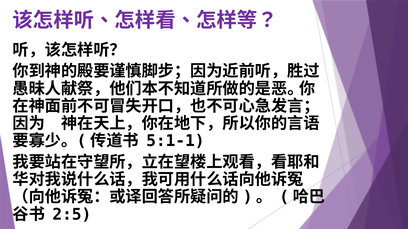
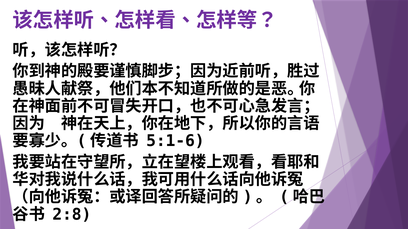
5:1-1: 5:1-1 -> 5:1-6
2:5: 2:5 -> 2:8
